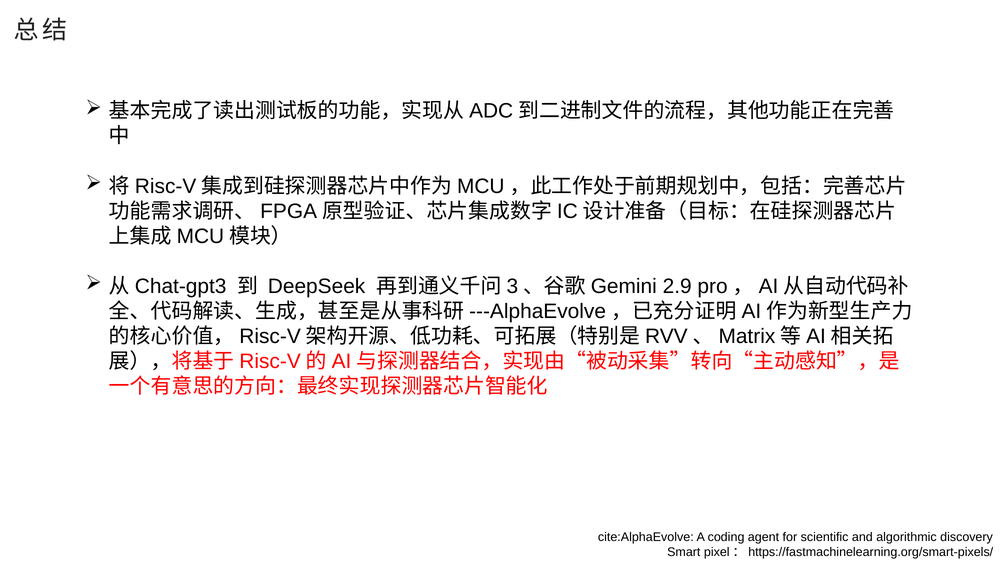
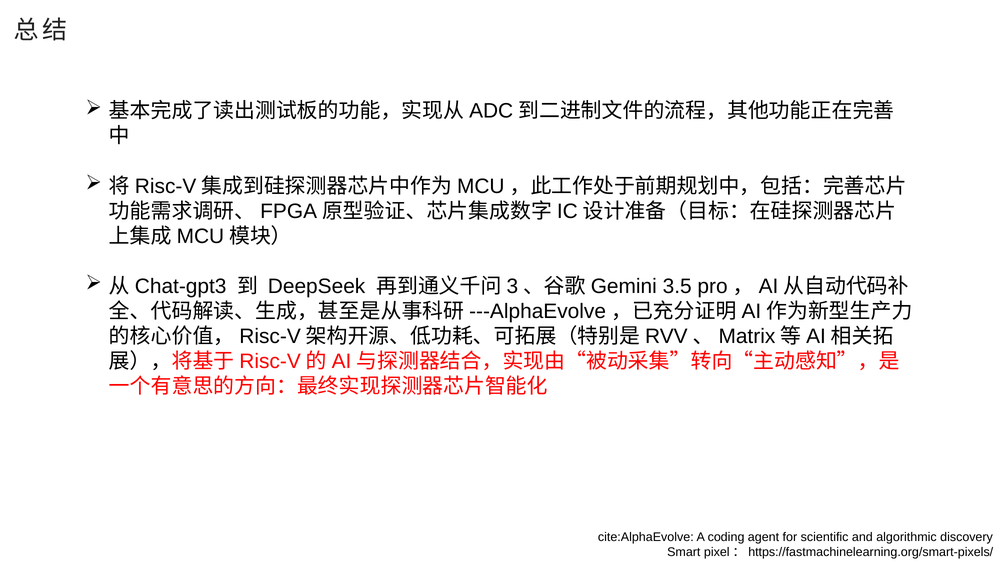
2.9: 2.9 -> 3.5
